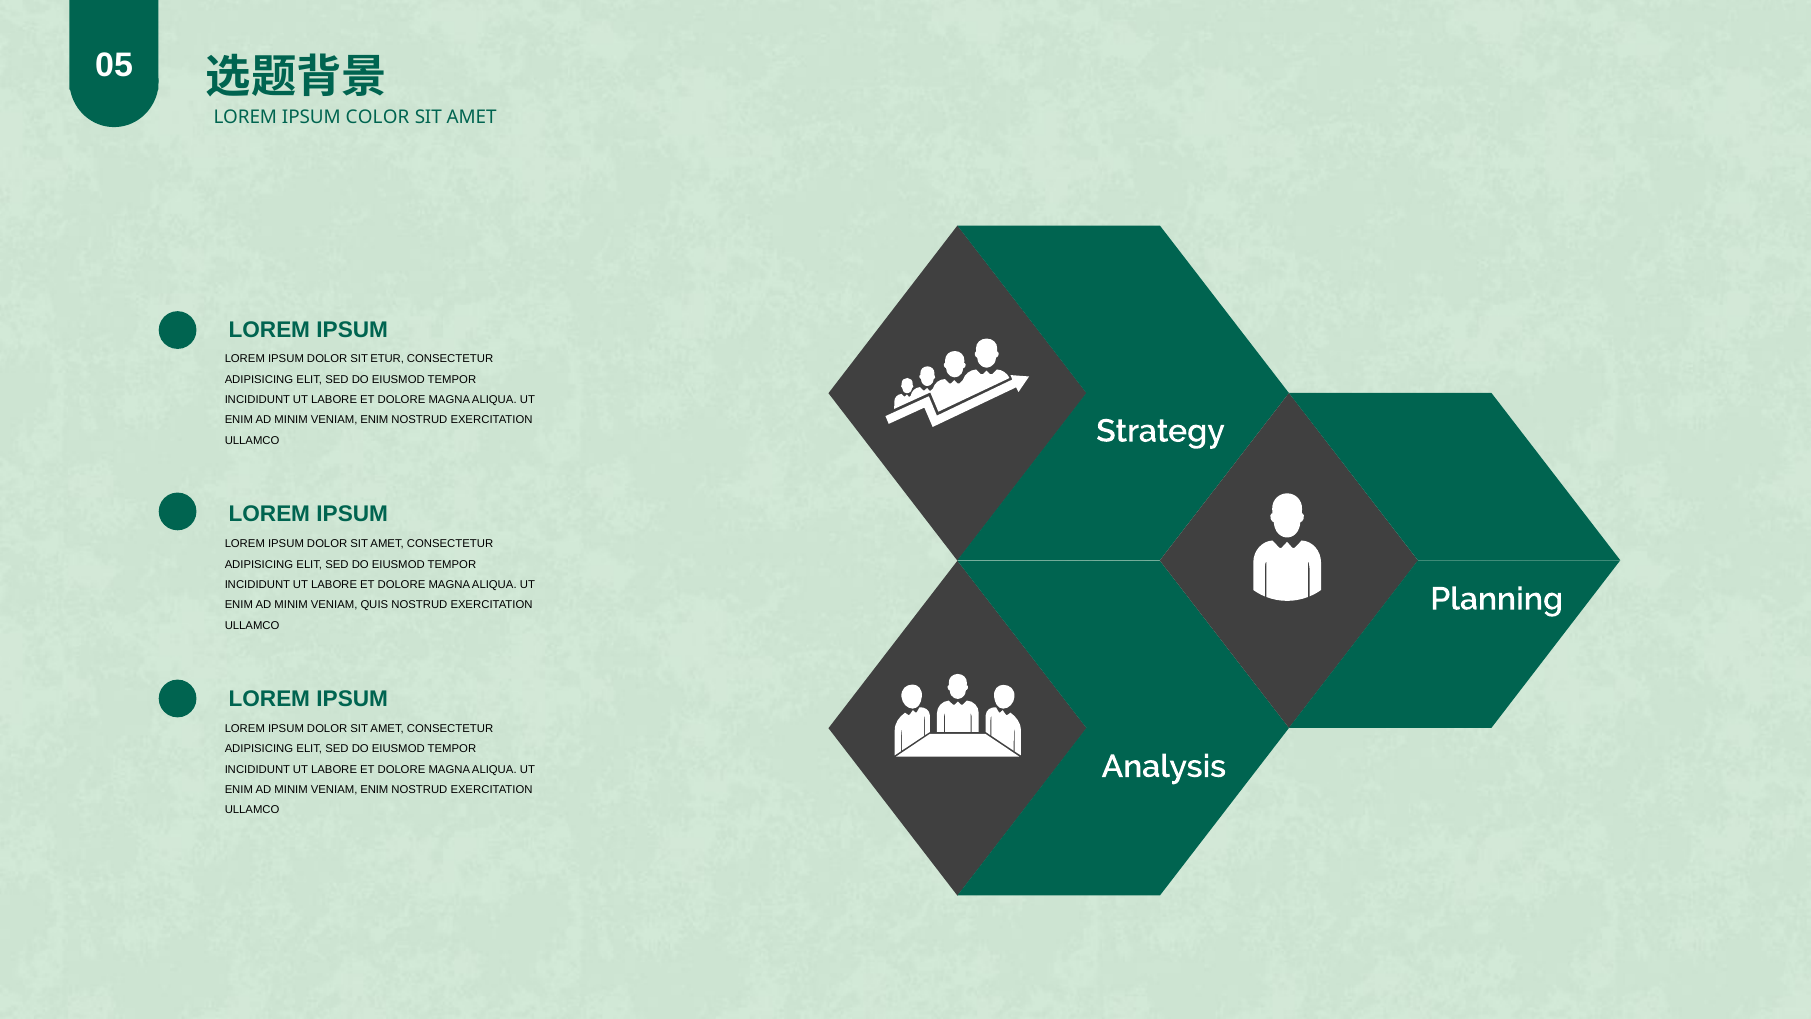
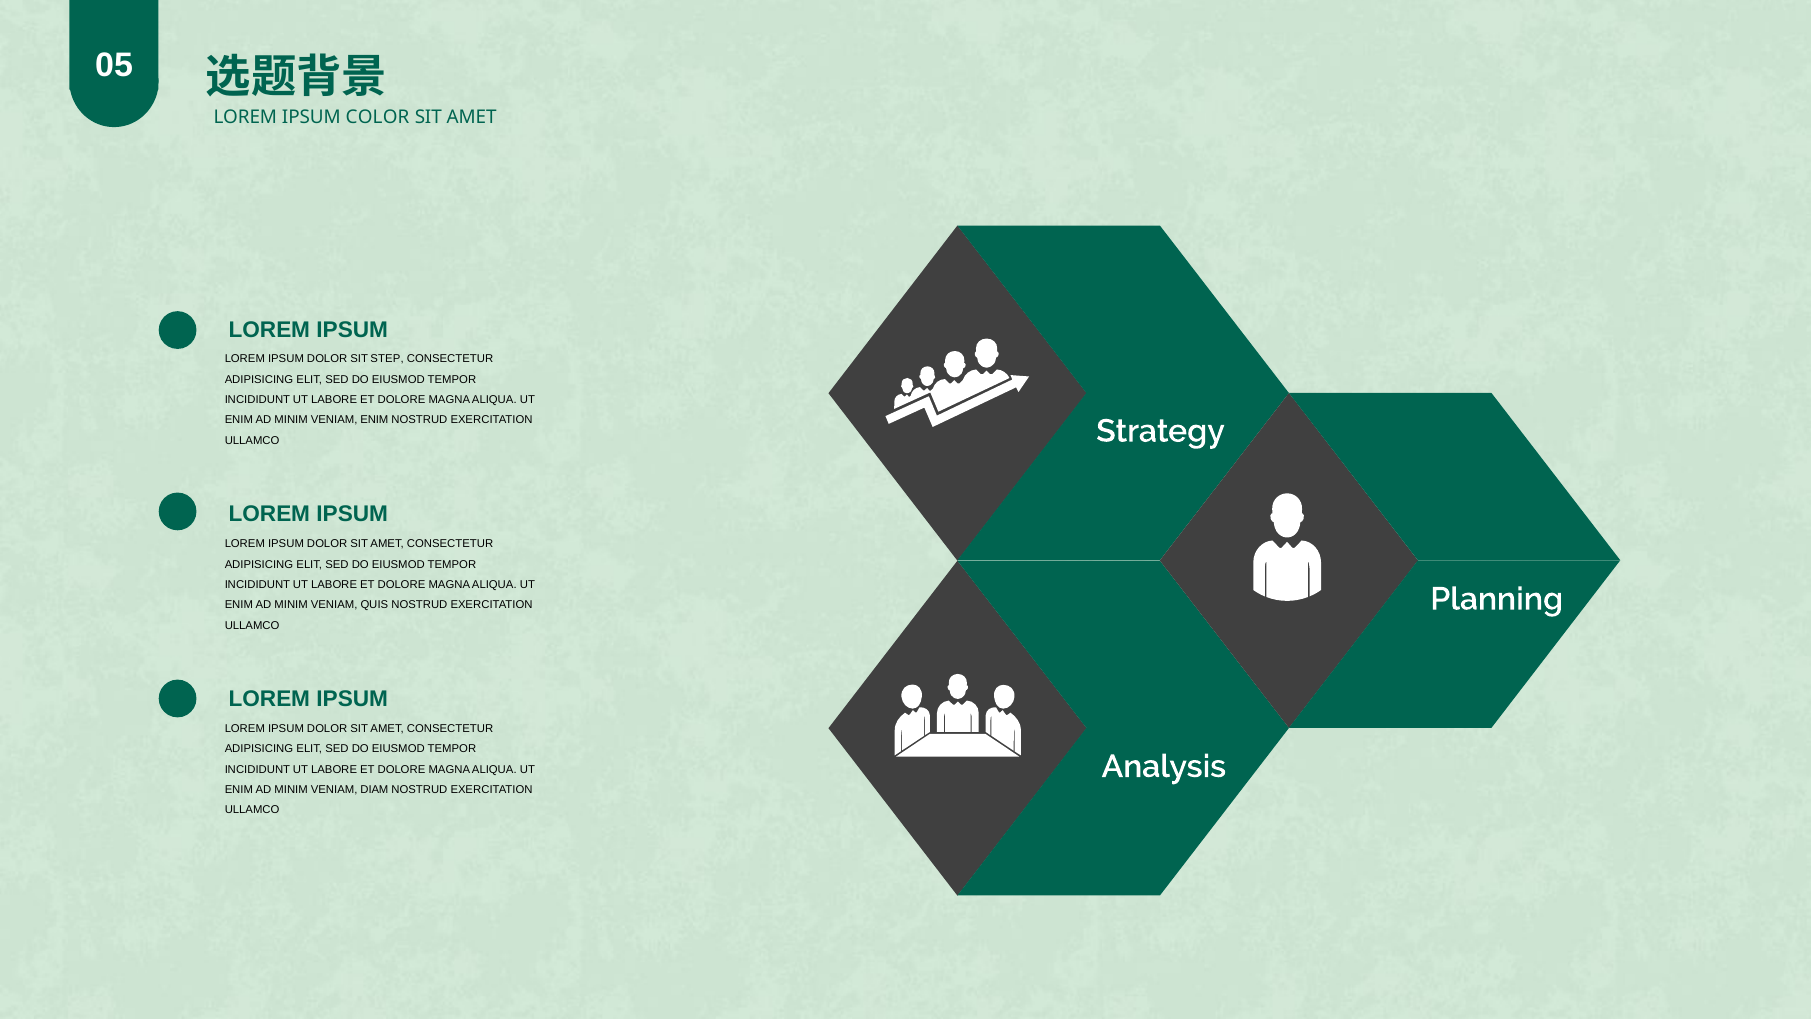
ETUR: ETUR -> STEP
ENIM at (374, 790): ENIM -> DIAM
